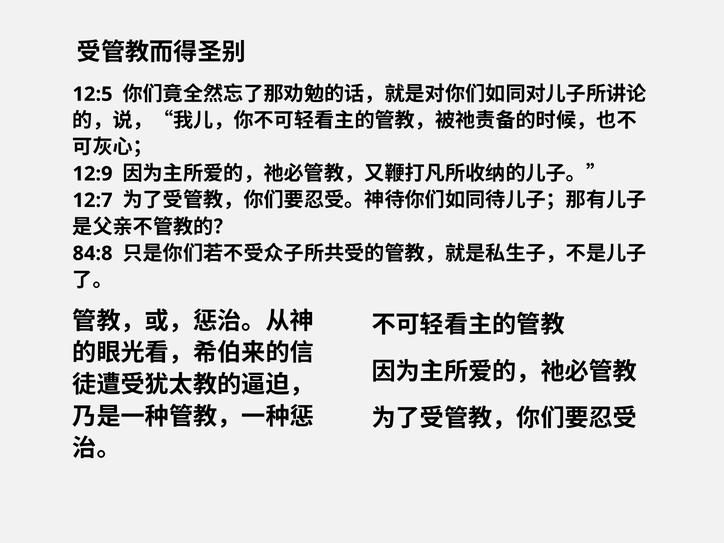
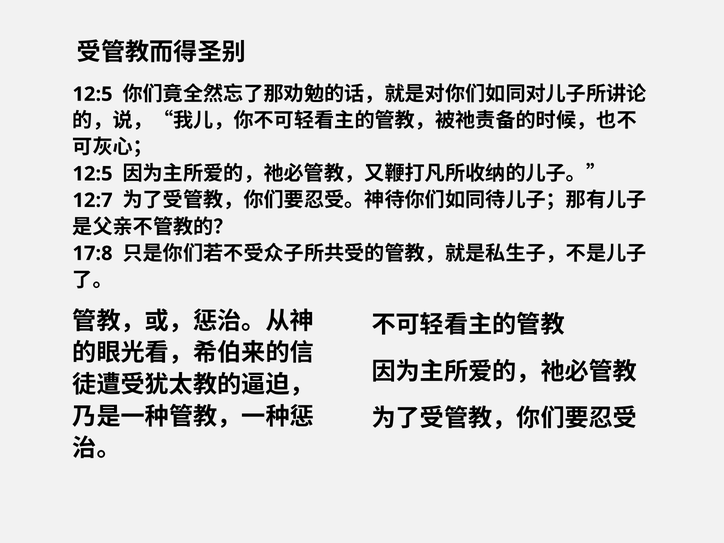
12:9 at (93, 174): 12:9 -> 12:5
84:8: 84:8 -> 17:8
